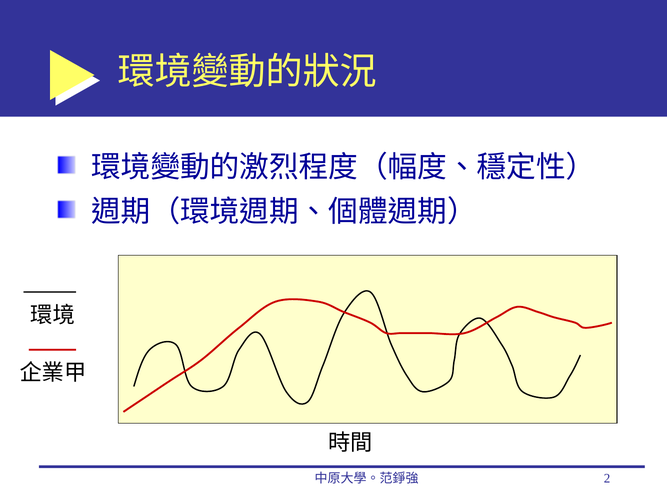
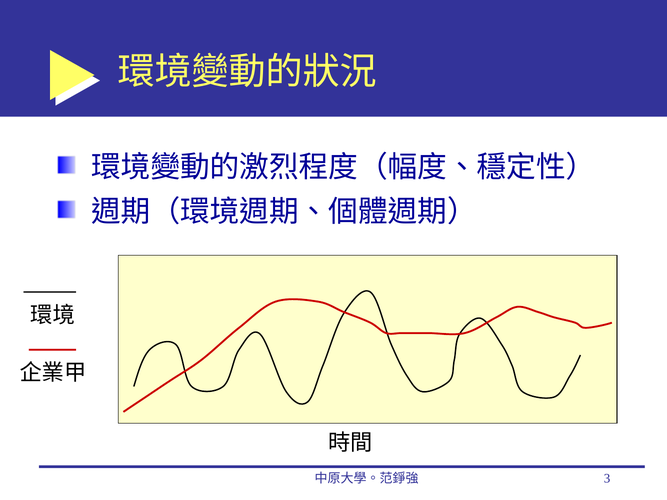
2: 2 -> 3
